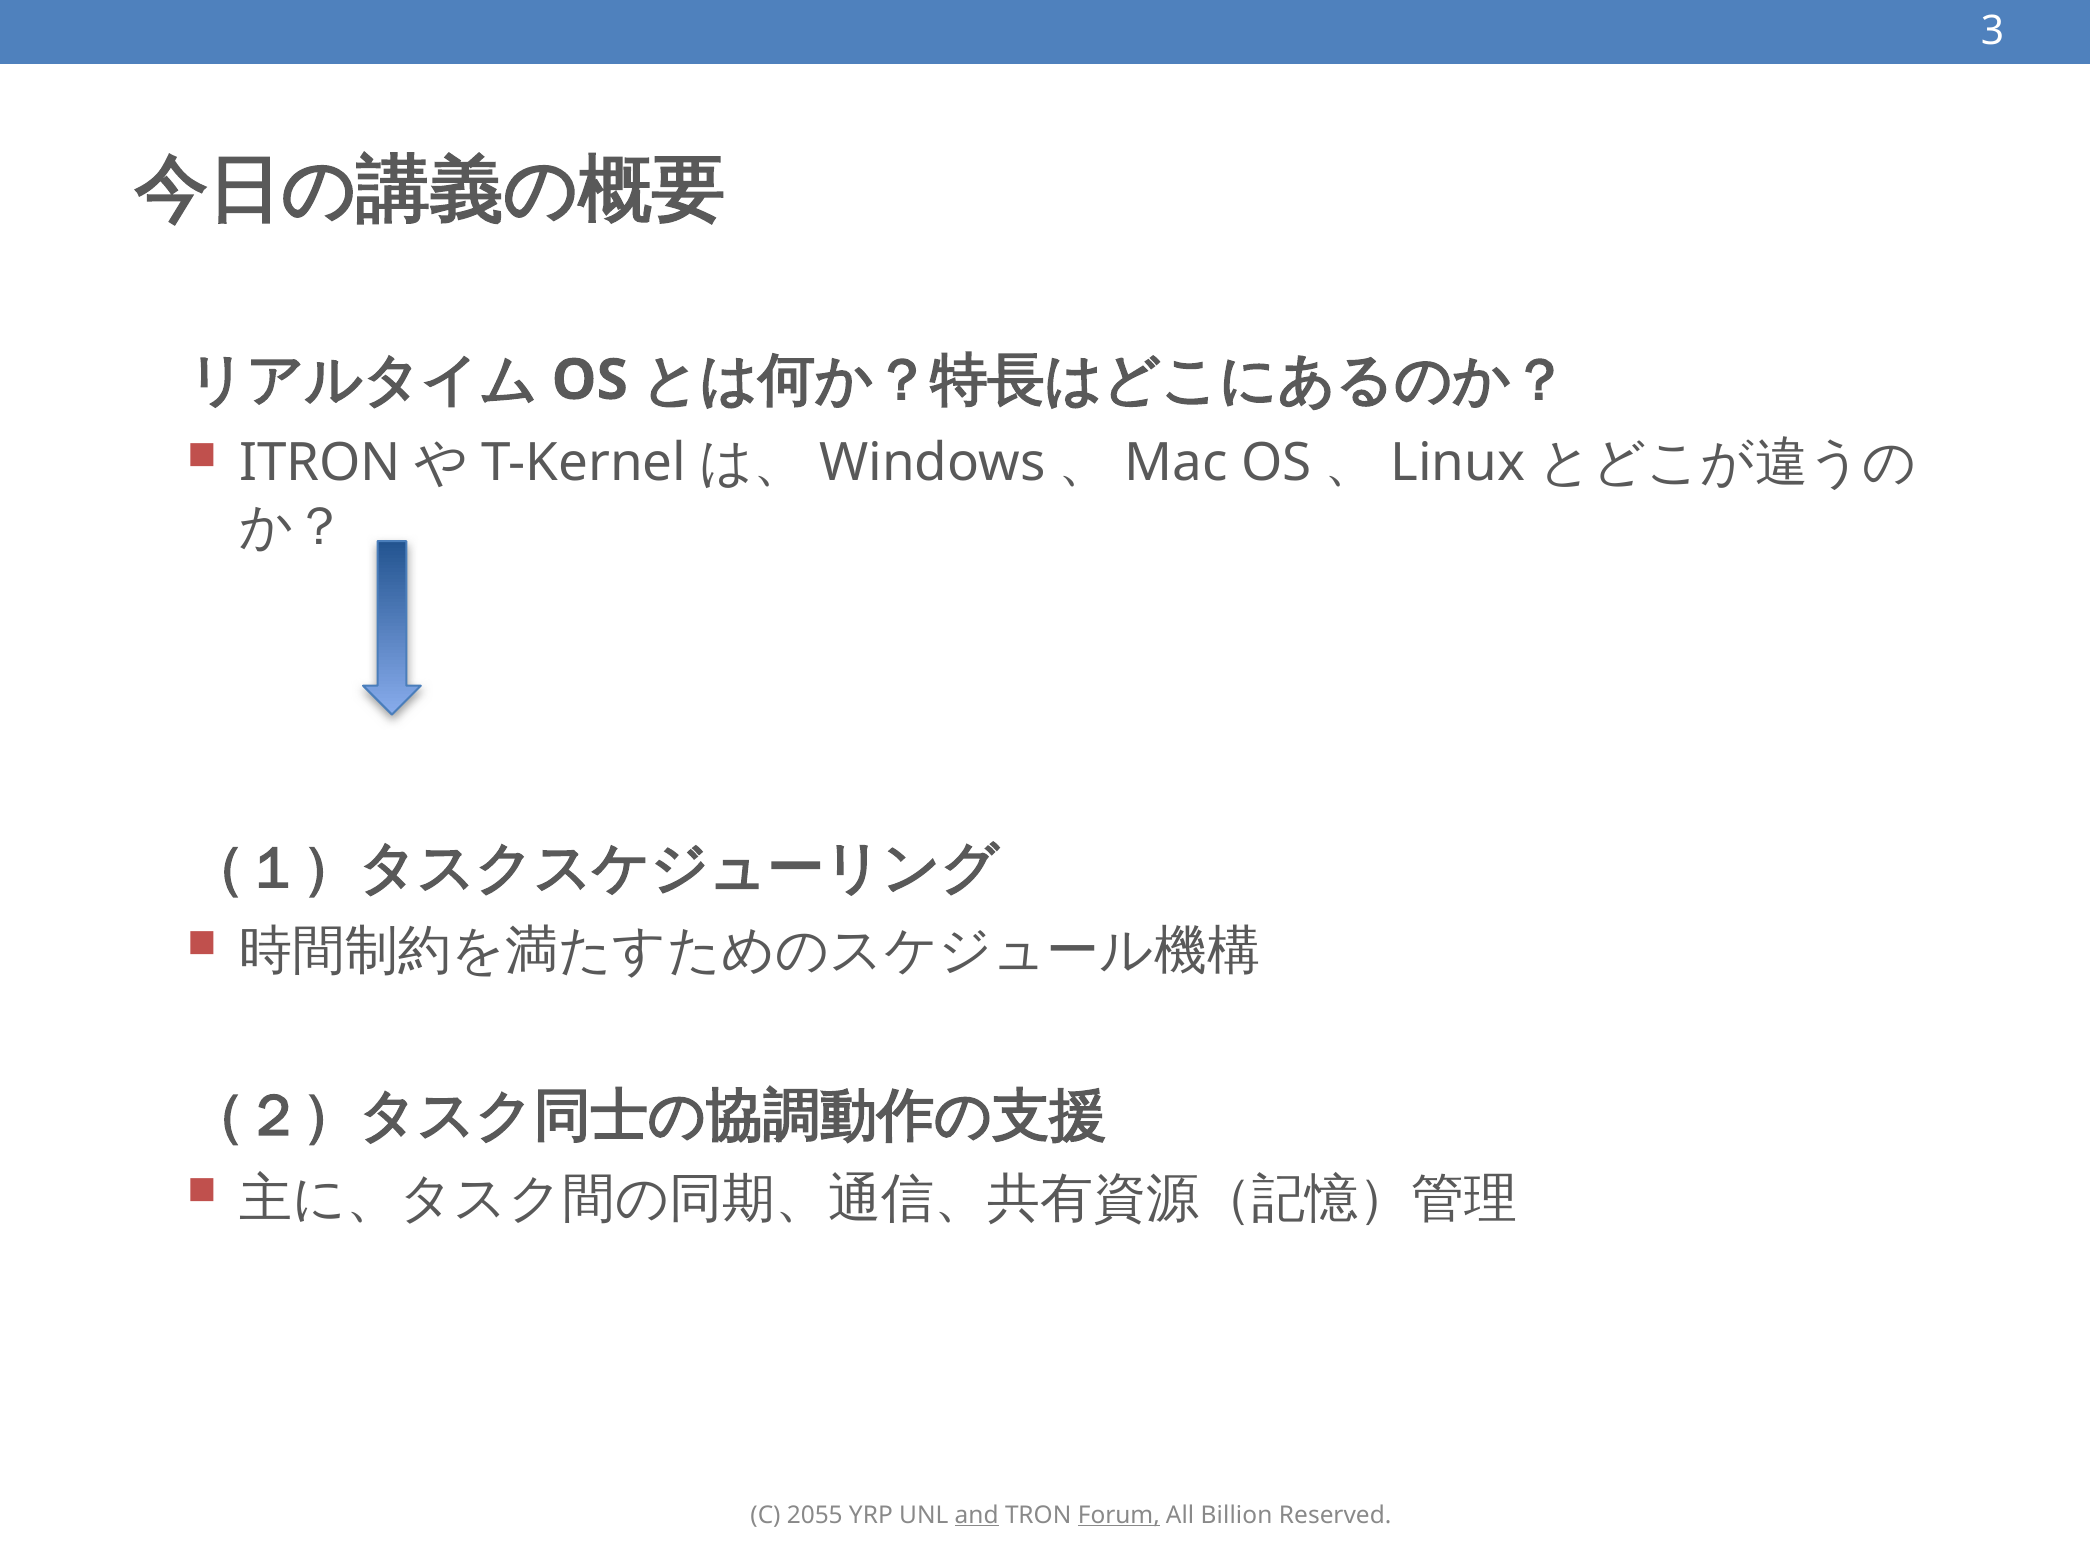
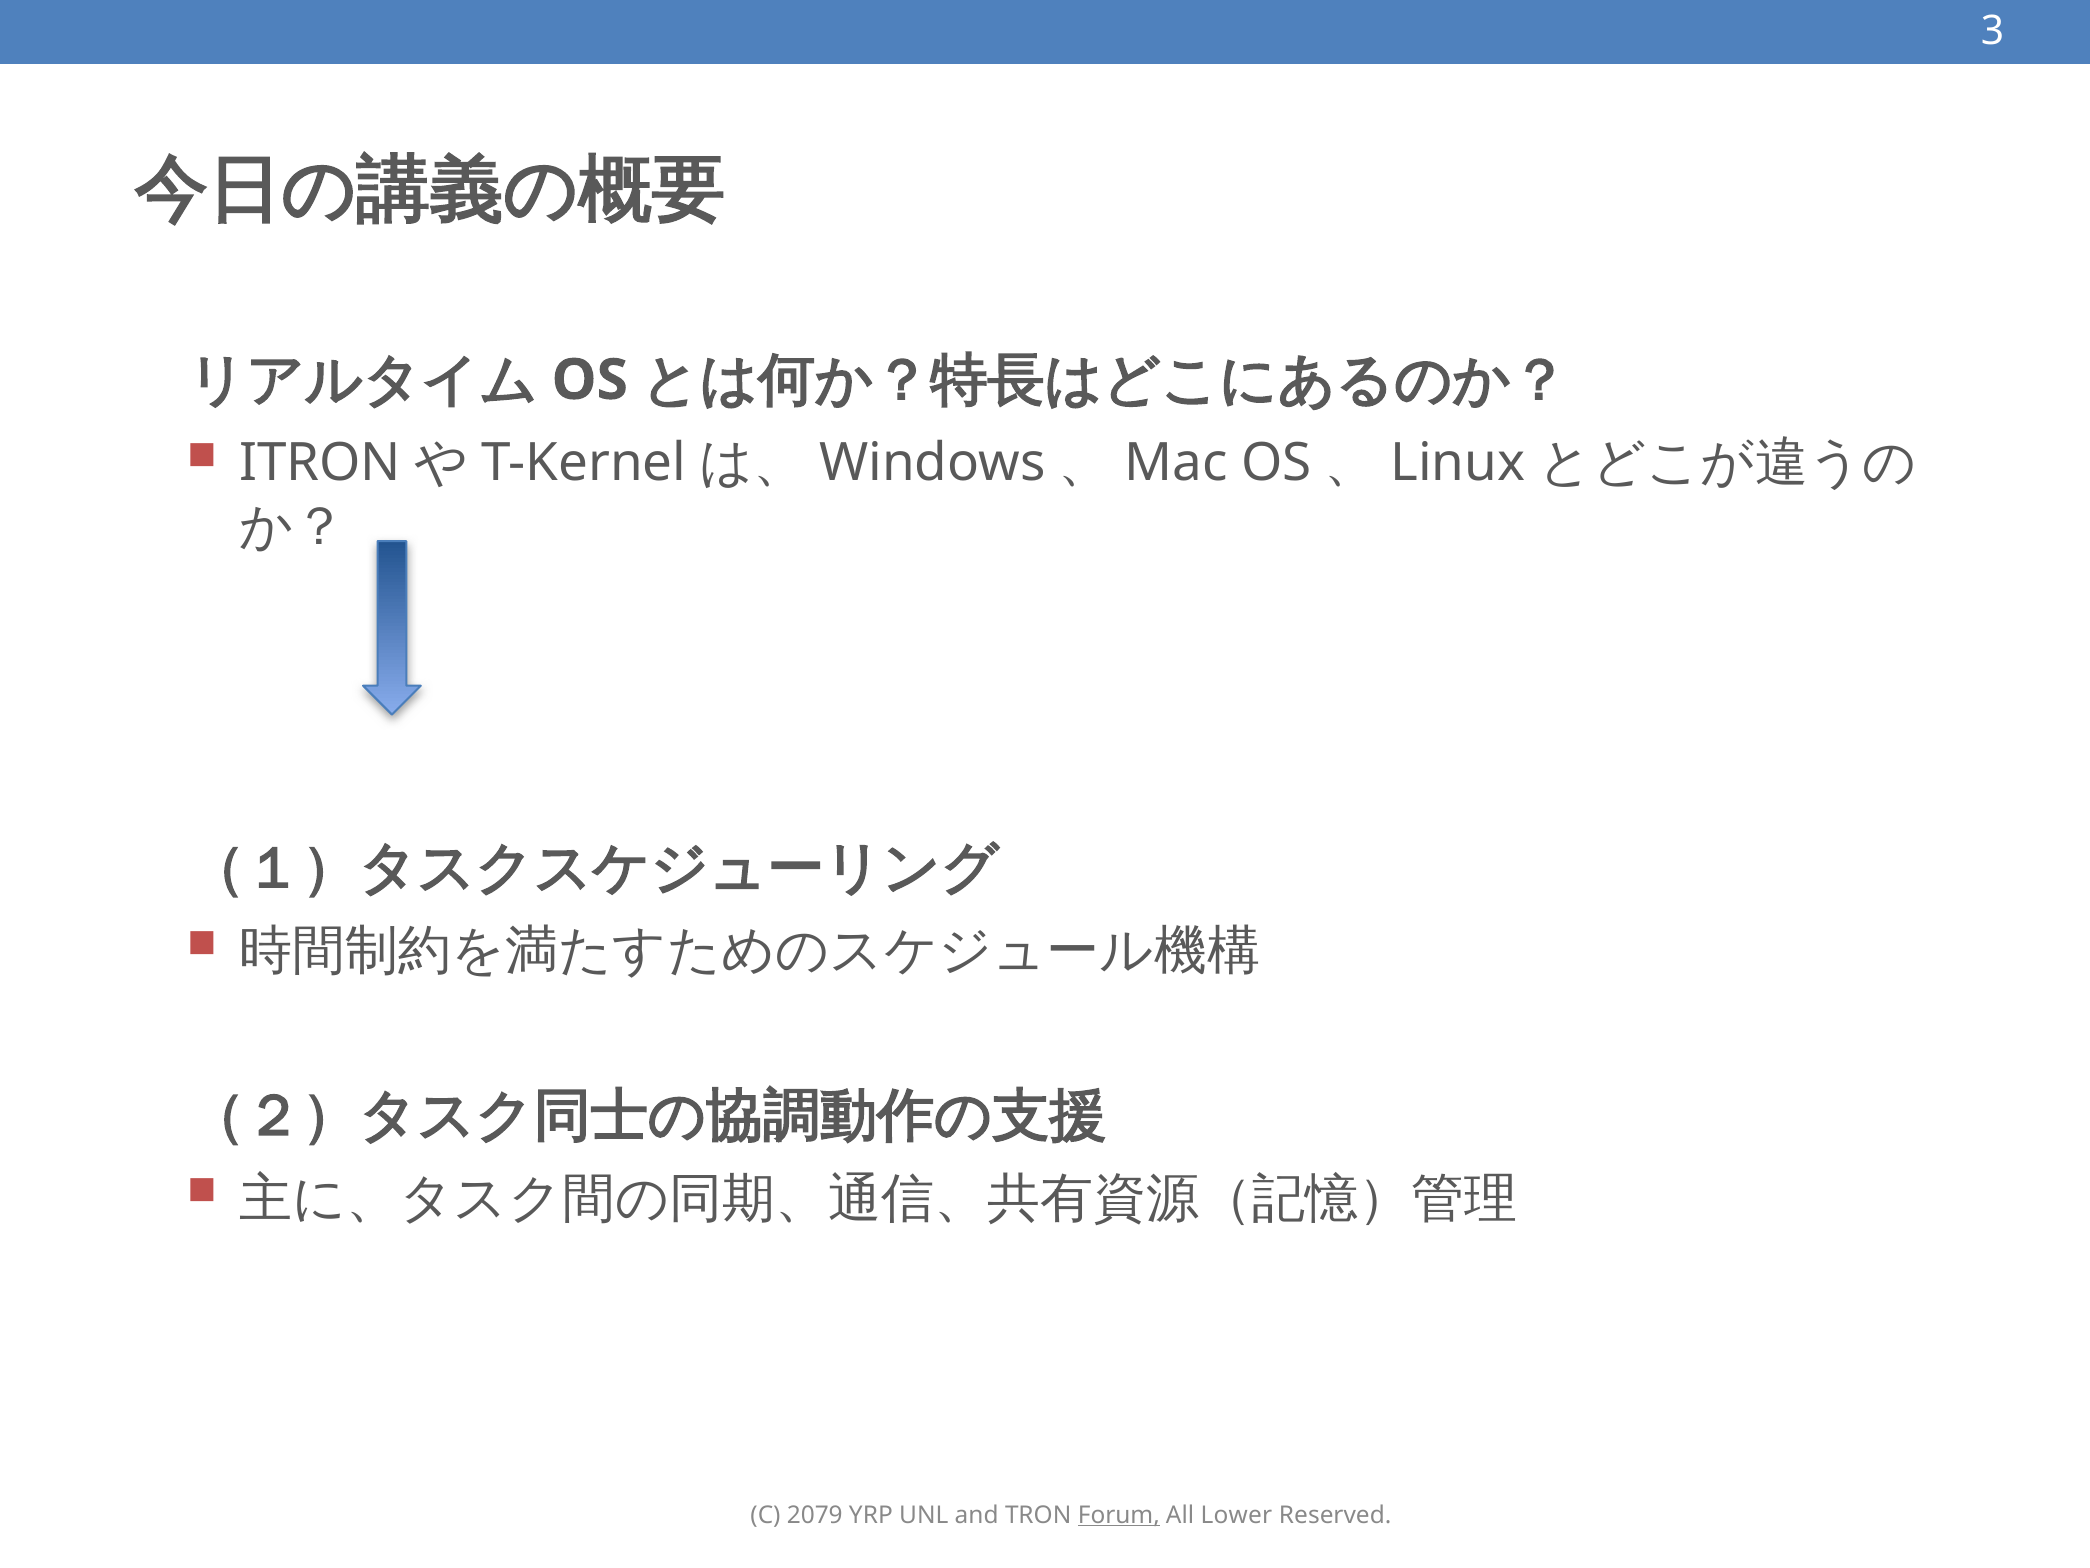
2055: 2055 -> 2079
and underline: present -> none
Billion: Billion -> Lower
